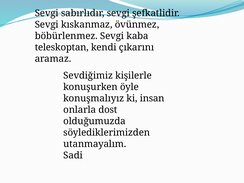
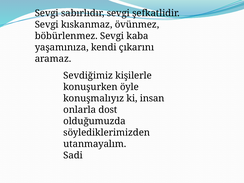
teleskoptan: teleskoptan -> yaşamınıza
